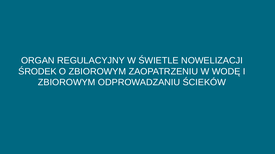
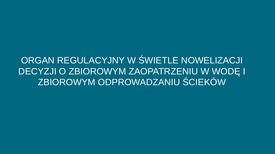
ŚRODEK: ŚRODEK -> DECYZJI
